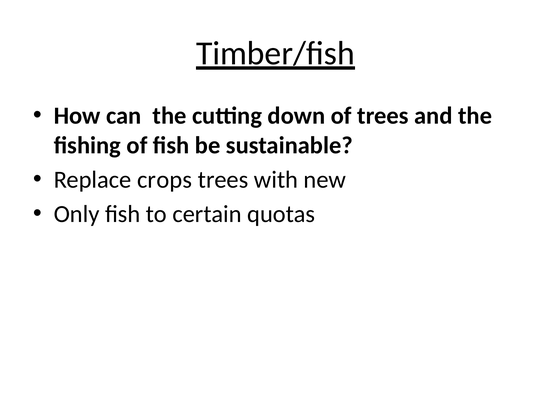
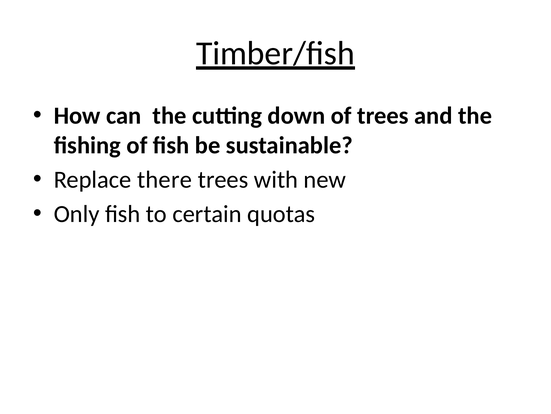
crops: crops -> there
